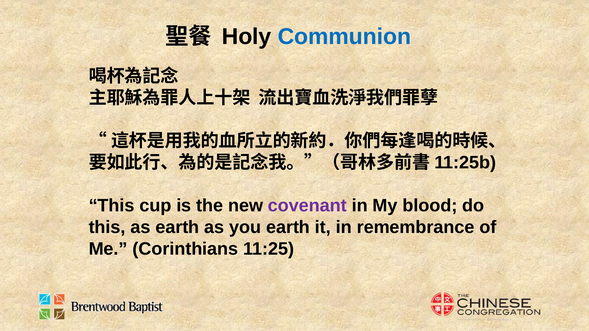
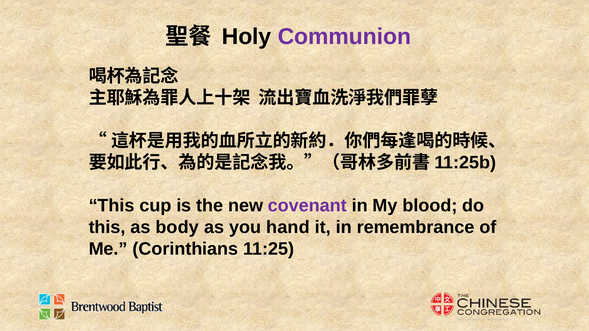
Communion colour: blue -> purple
as earth: earth -> body
you earth: earth -> hand
